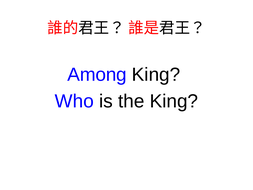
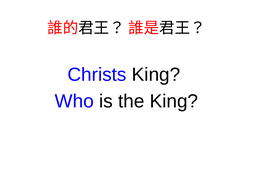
Among: Among -> Christs
